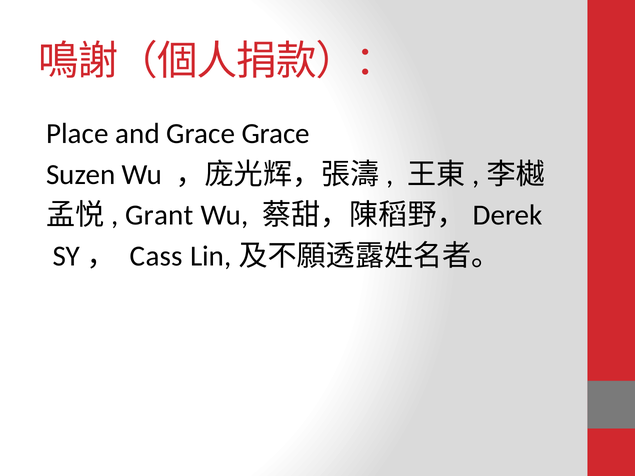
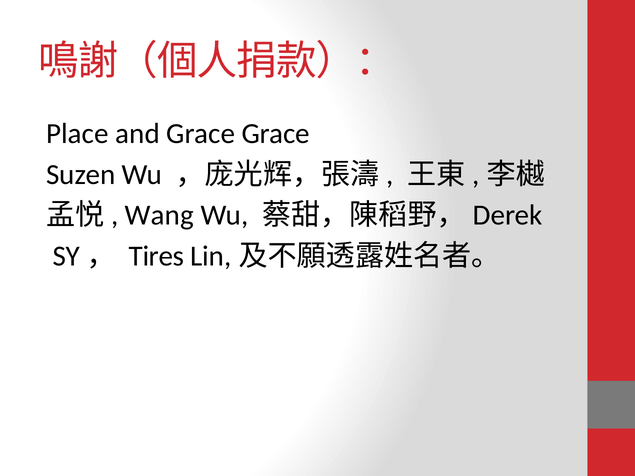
Grant: Grant -> Wang
Cass: Cass -> Tires
